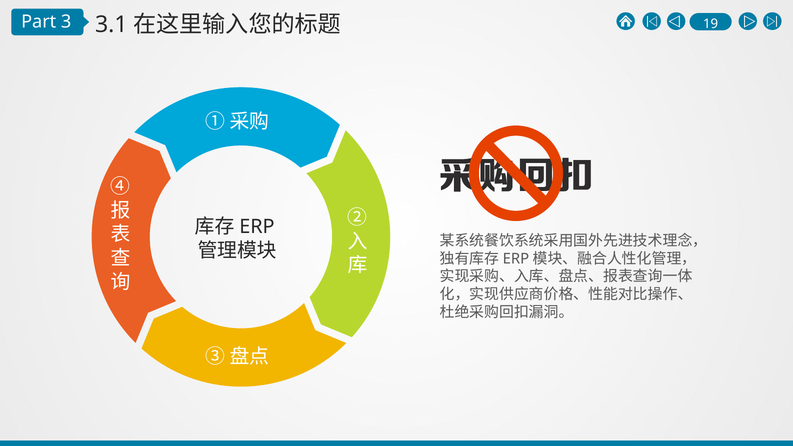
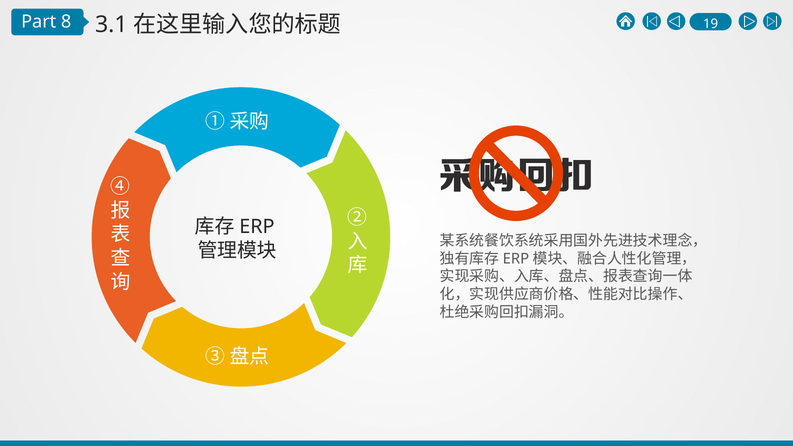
3: 3 -> 8
